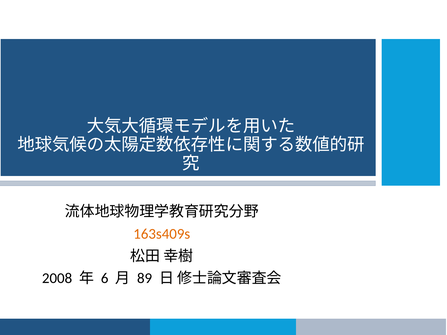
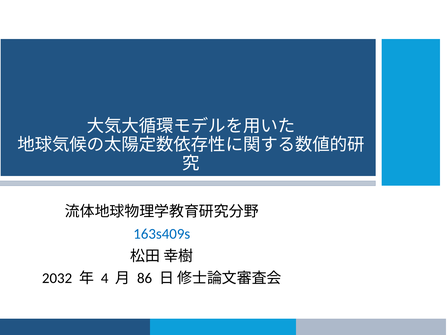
163s409s colour: orange -> blue
2008: 2008 -> 2032
6: 6 -> 4
89: 89 -> 86
